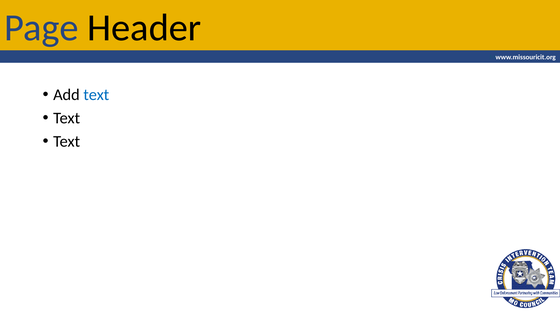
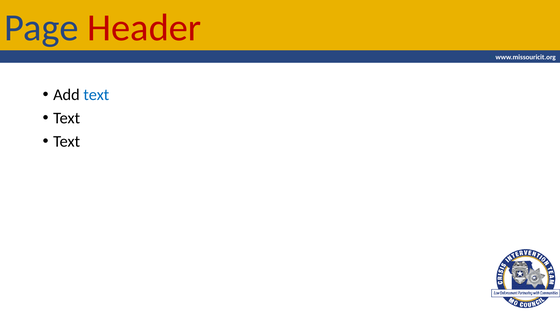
Header colour: black -> red
